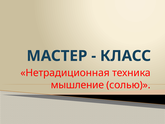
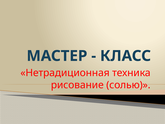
мышление: мышление -> рисование
